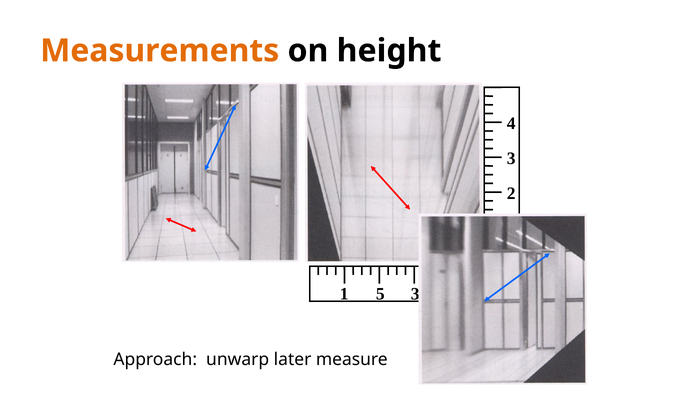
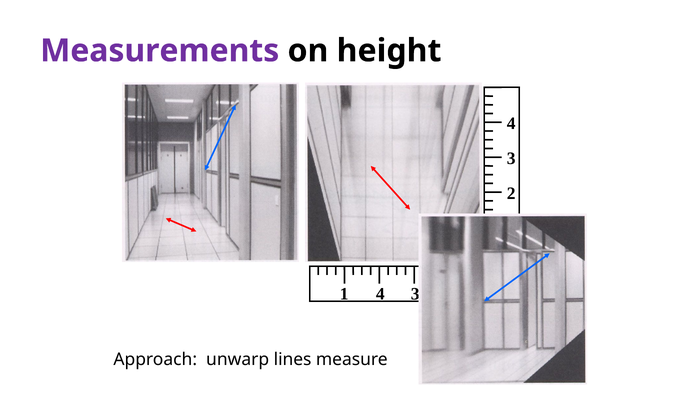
Measurements colour: orange -> purple
1 5: 5 -> 4
later: later -> lines
